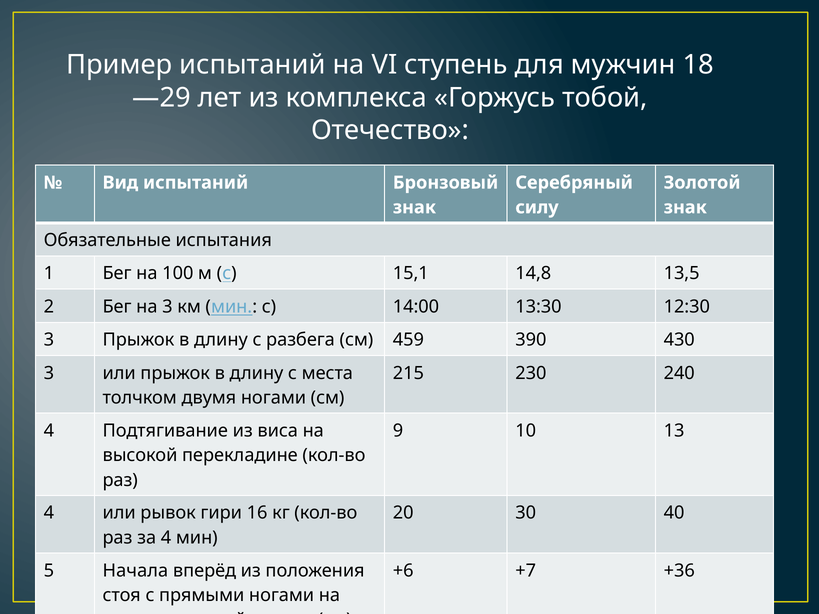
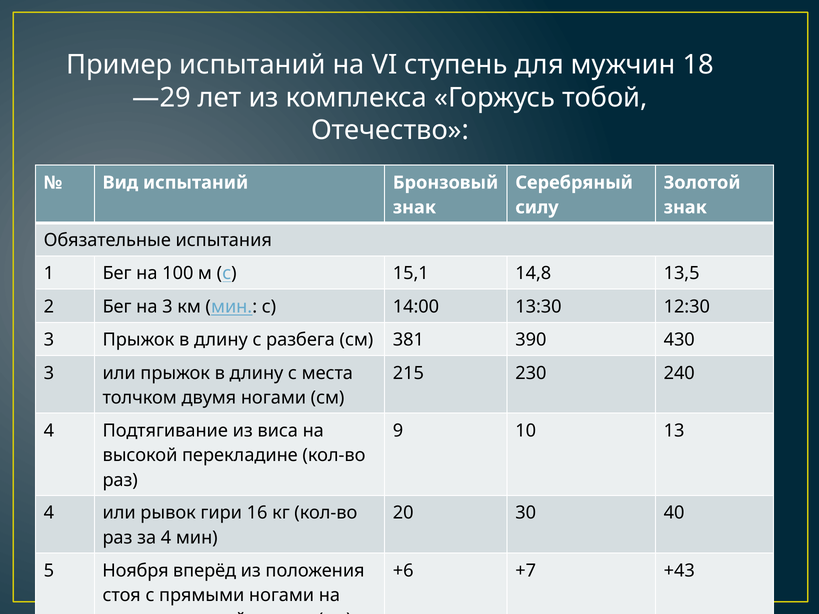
459: 459 -> 381
Начала: Начала -> Ноября
+36: +36 -> +43
